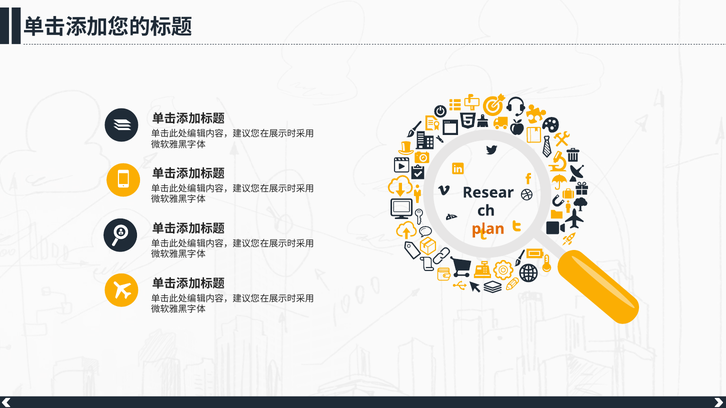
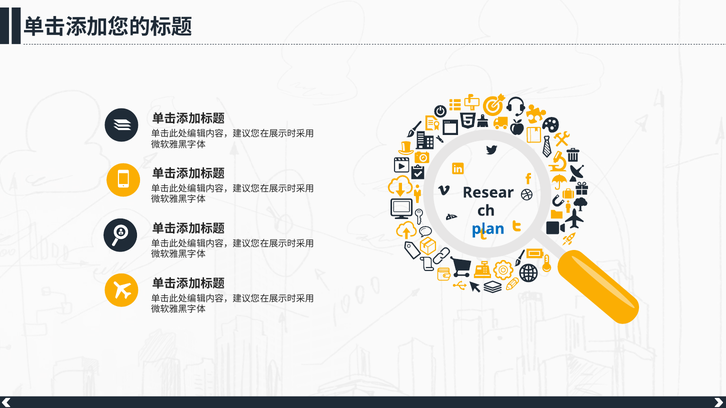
plan colour: orange -> blue
